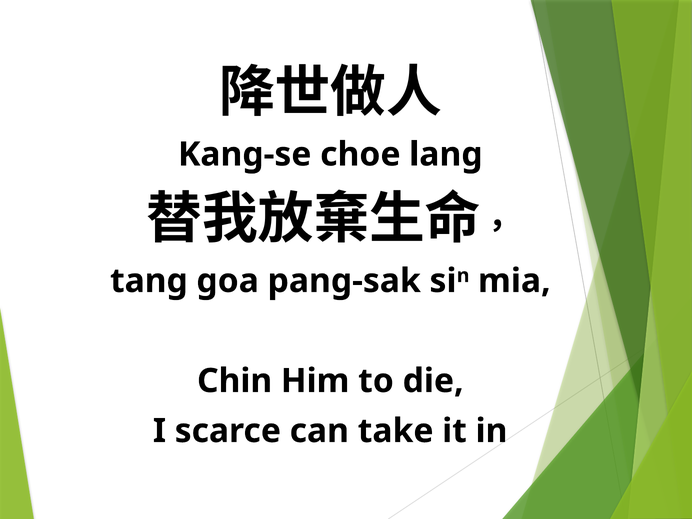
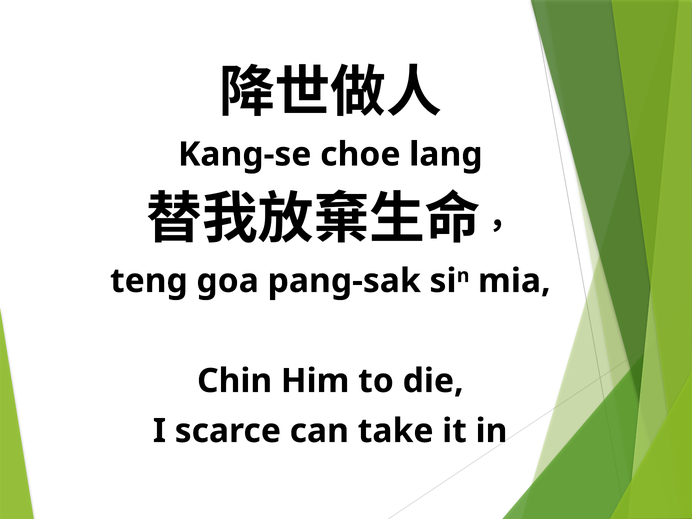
tang: tang -> teng
